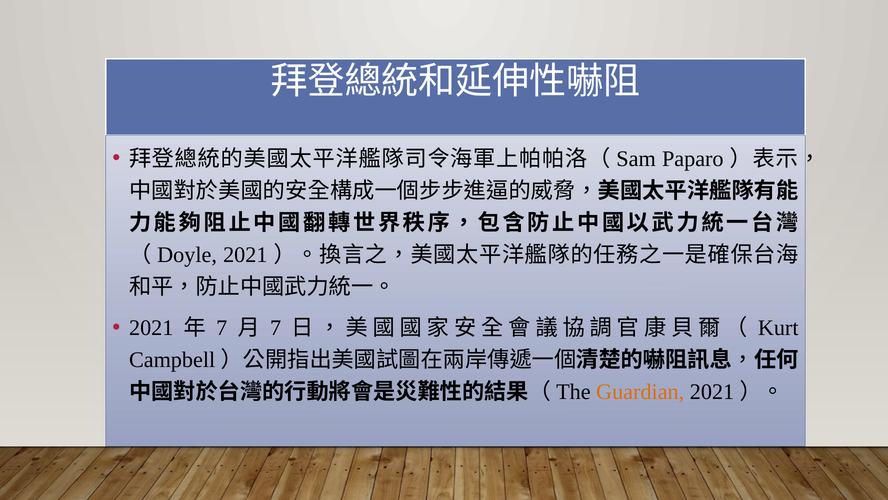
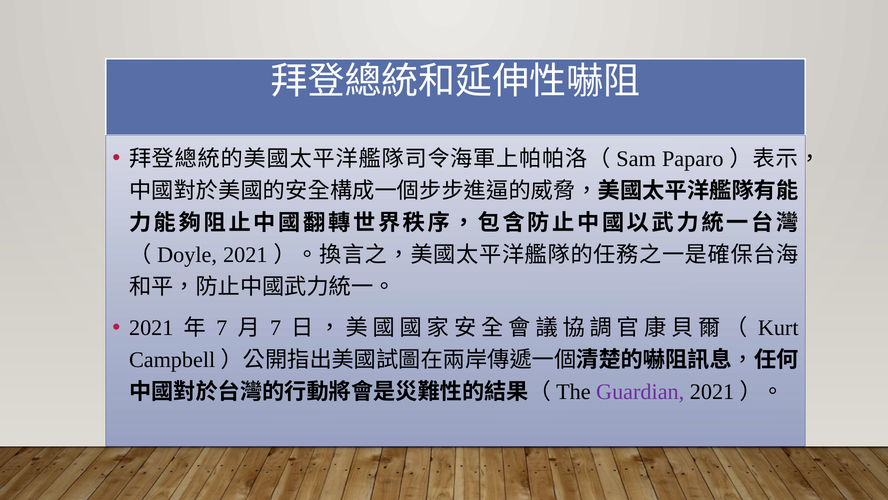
Guardian colour: orange -> purple
